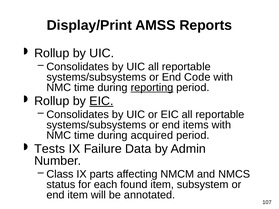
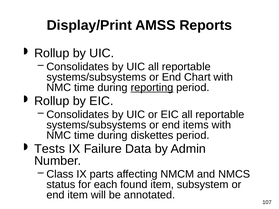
Code: Code -> Chart
EIC at (101, 101) underline: present -> none
acquired: acquired -> diskettes
